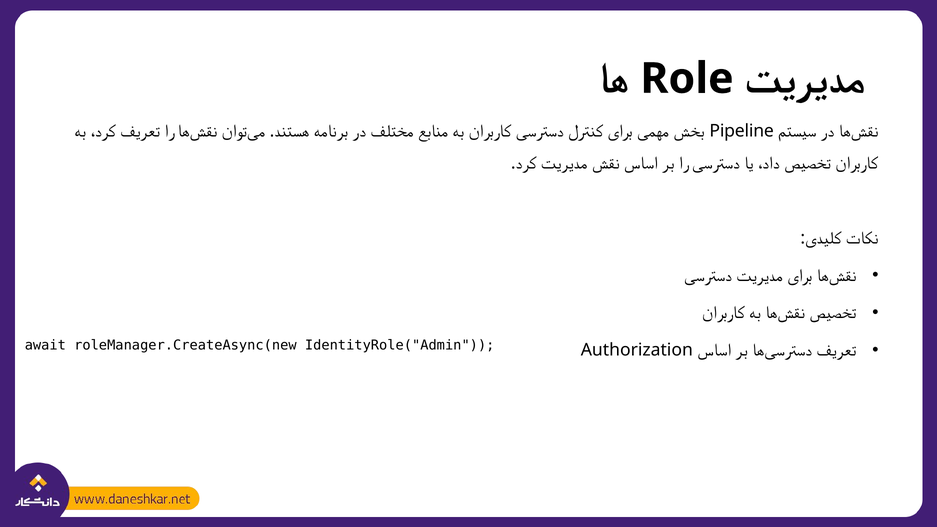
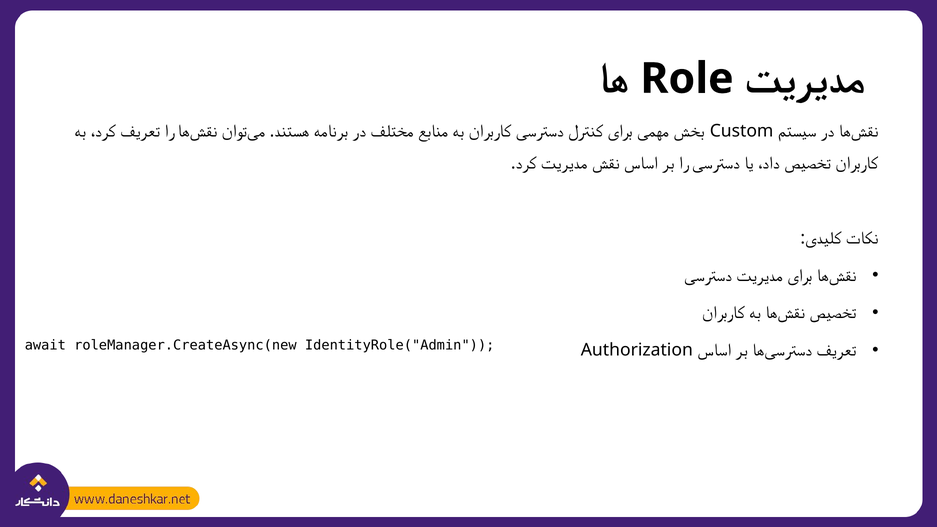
Pipeline: Pipeline -> Custom
